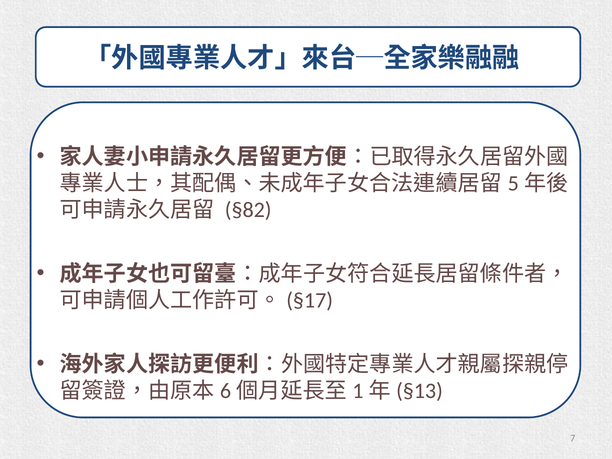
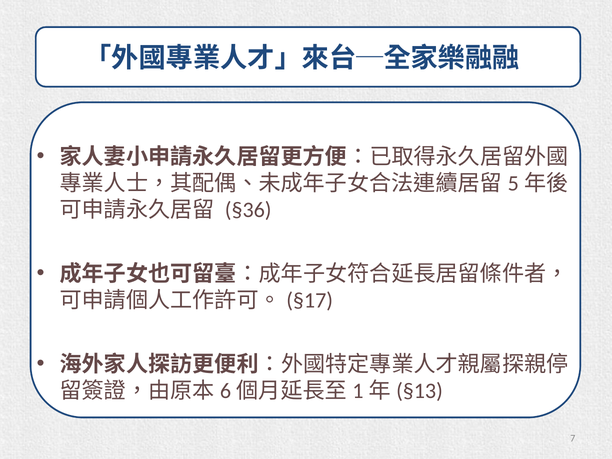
§82: §82 -> §36
